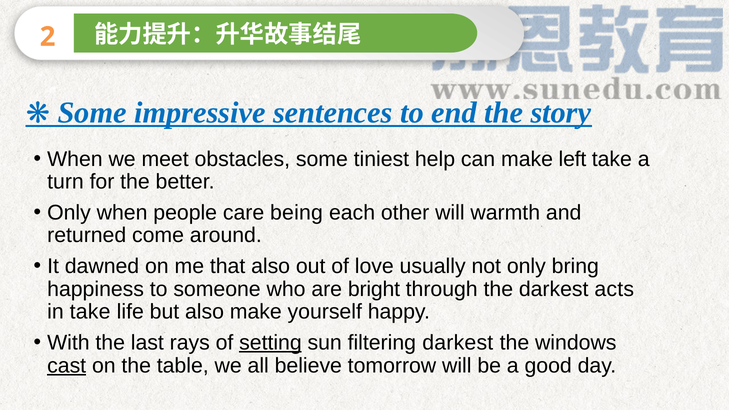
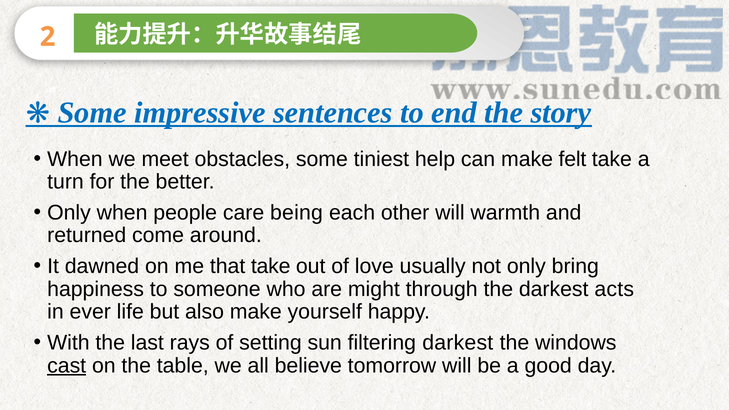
left: left -> felt
that also: also -> take
bright: bright -> might
in take: take -> ever
setting underline: present -> none
